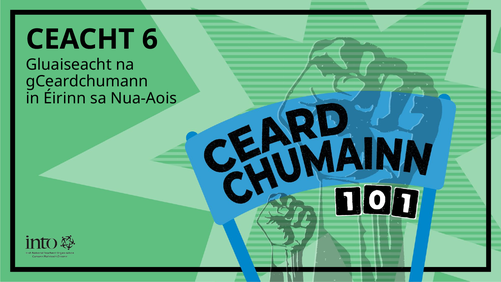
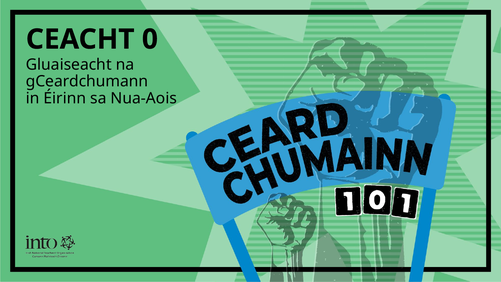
6: 6 -> 0
